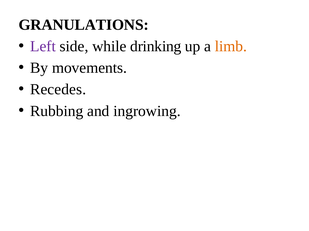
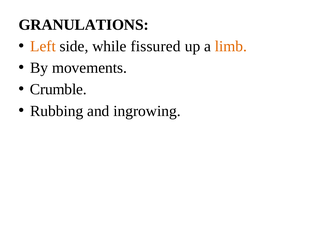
Left colour: purple -> orange
drinking: drinking -> fissured
Recedes: Recedes -> Crumble
